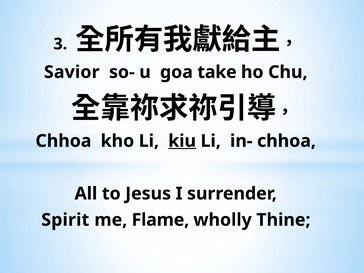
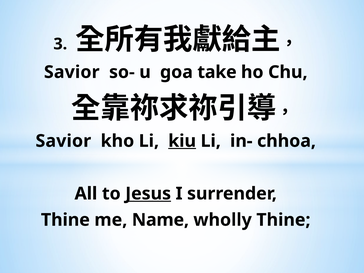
Chhoa at (63, 141): Chhoa -> Savior
Jesus underline: none -> present
Spirit at (65, 220): Spirit -> Thine
Flame: Flame -> Name
